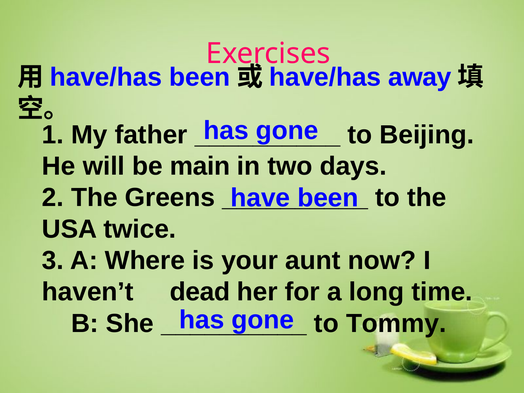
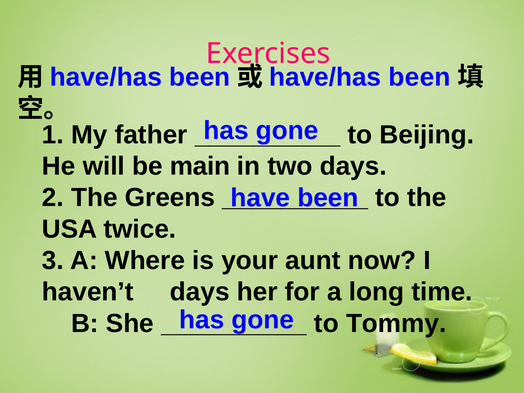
away at (420, 77): away -> been
haven’t dead: dead -> days
